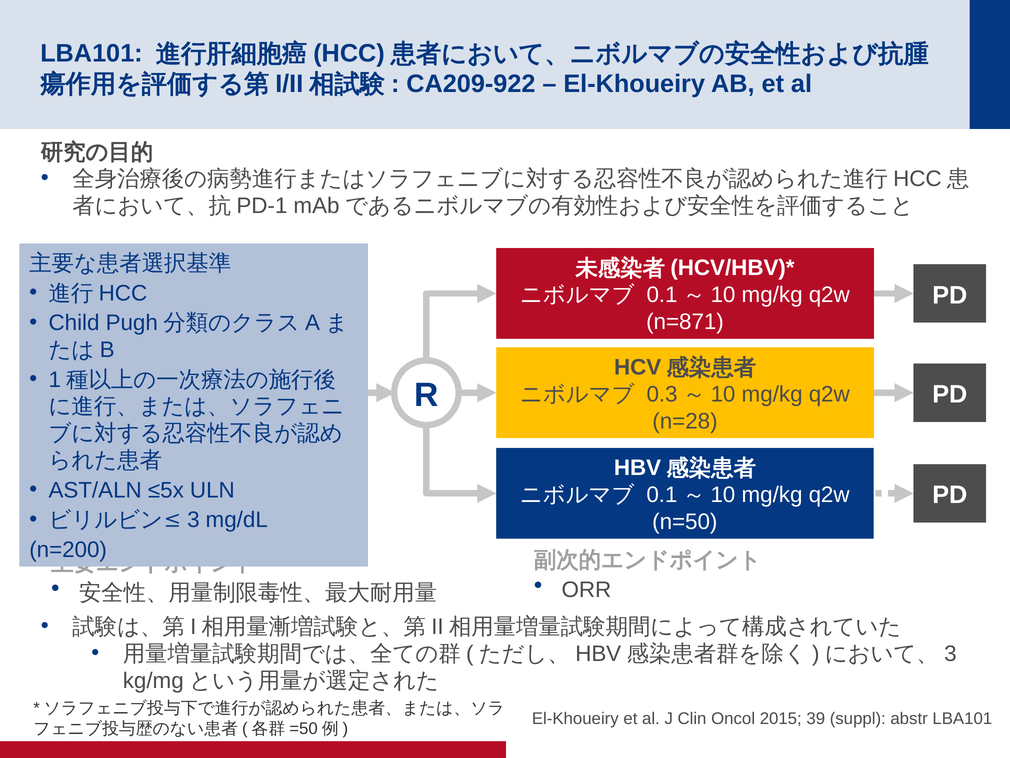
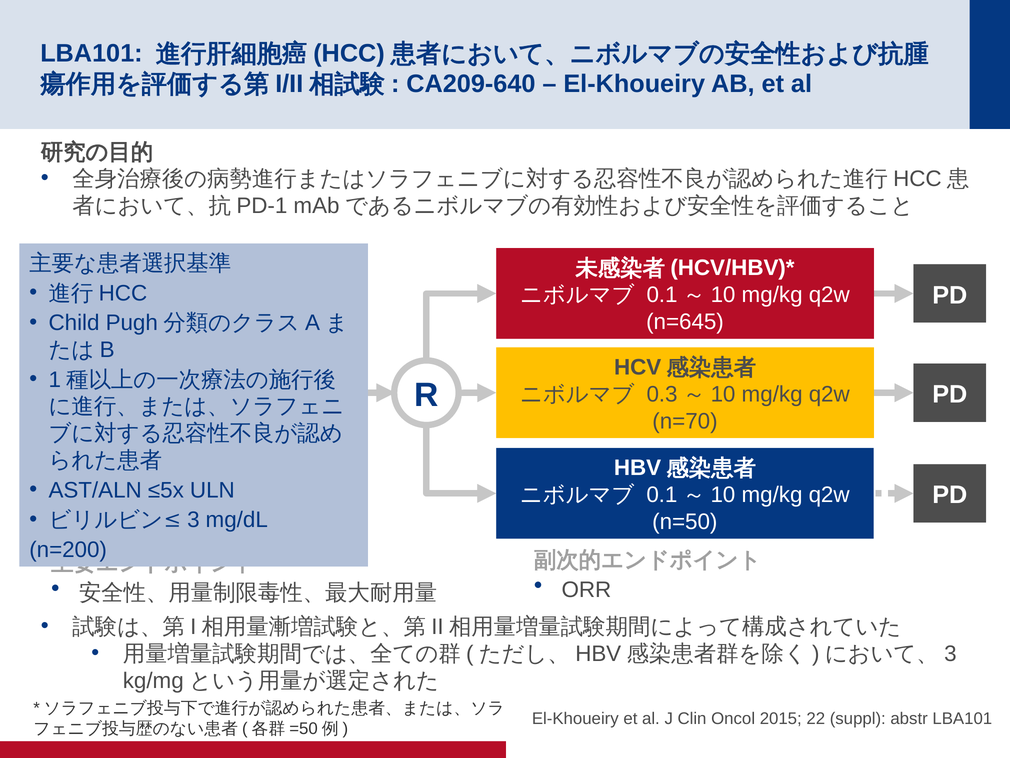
CA209-922: CA209-922 -> CA209-640
n=871: n=871 -> n=645
n=28: n=28 -> n=70
39: 39 -> 22
